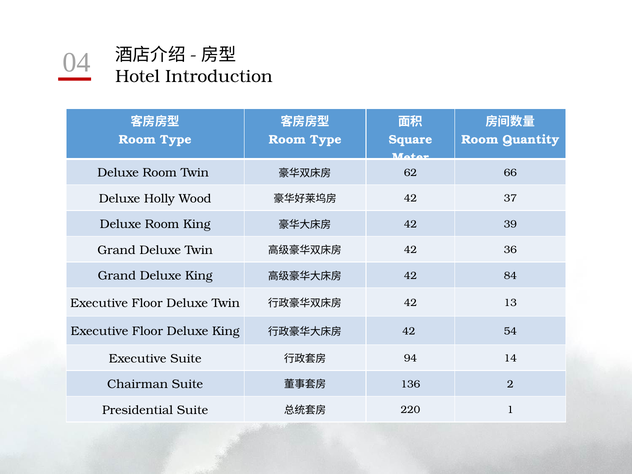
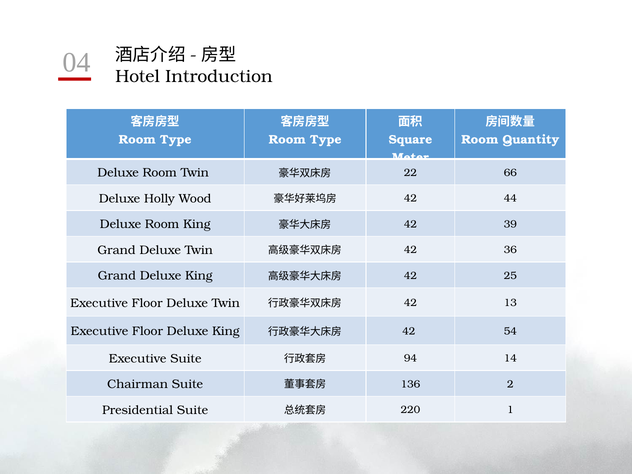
62: 62 -> 22
37: 37 -> 44
84: 84 -> 25
